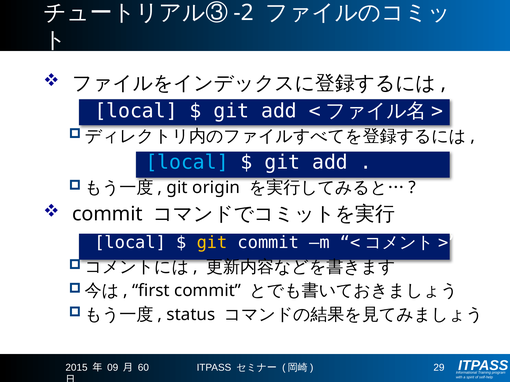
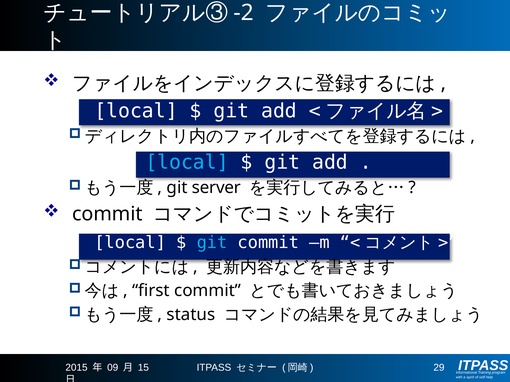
origin: origin -> server
git at (212, 243) colour: yellow -> light blue
60: 60 -> 15
